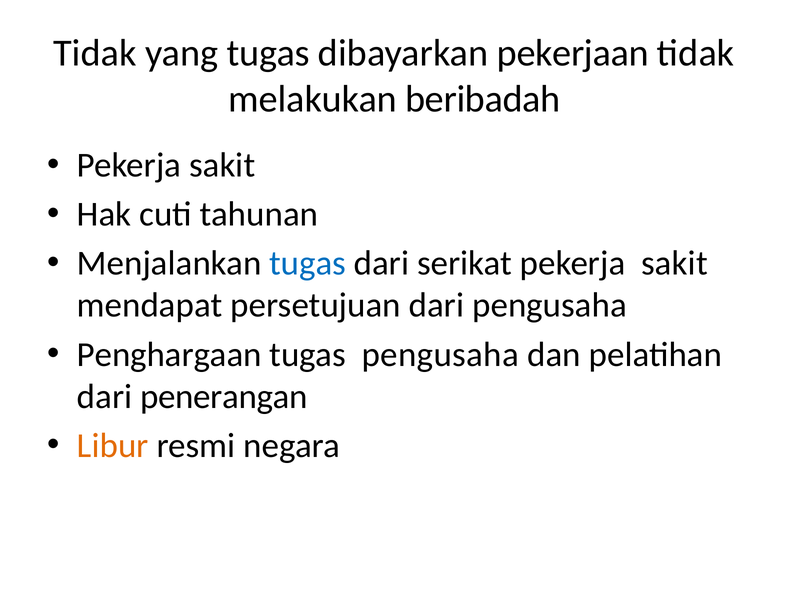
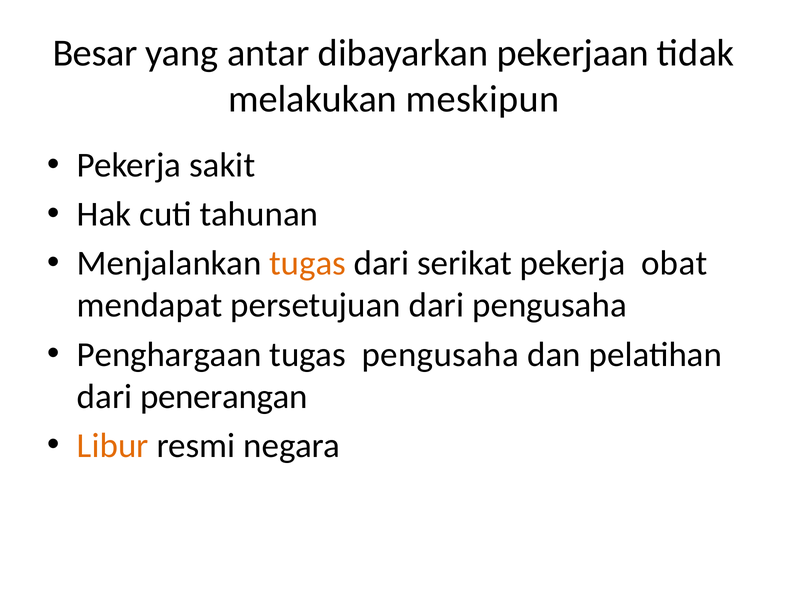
Tidak at (95, 53): Tidak -> Besar
yang tugas: tugas -> antar
beribadah: beribadah -> meskipun
tugas at (308, 263) colour: blue -> orange
serikat pekerja sakit: sakit -> obat
